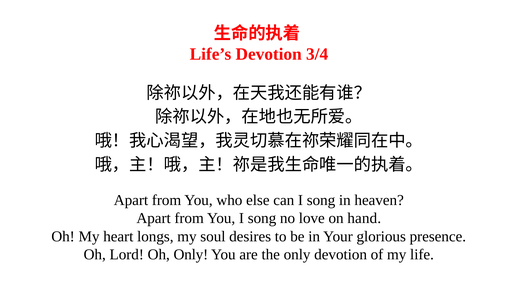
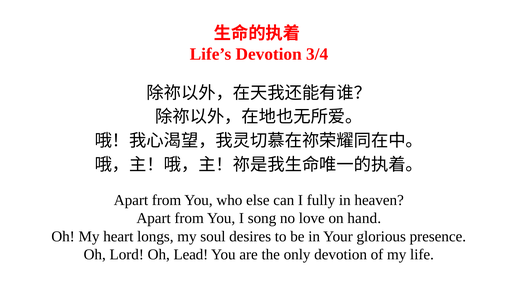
can I song: song -> fully
Oh Only: Only -> Lead
